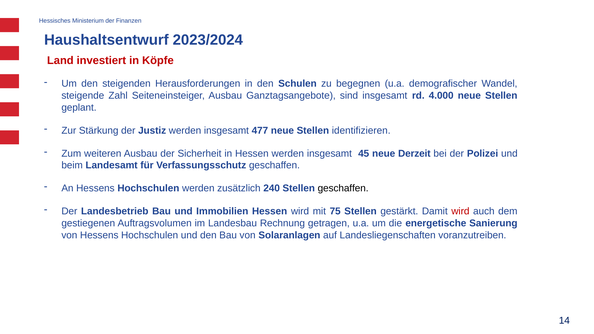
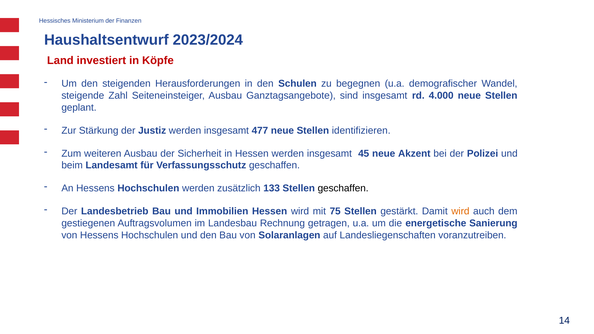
Derzeit: Derzeit -> Akzent
240: 240 -> 133
wird at (460, 211) colour: red -> orange
